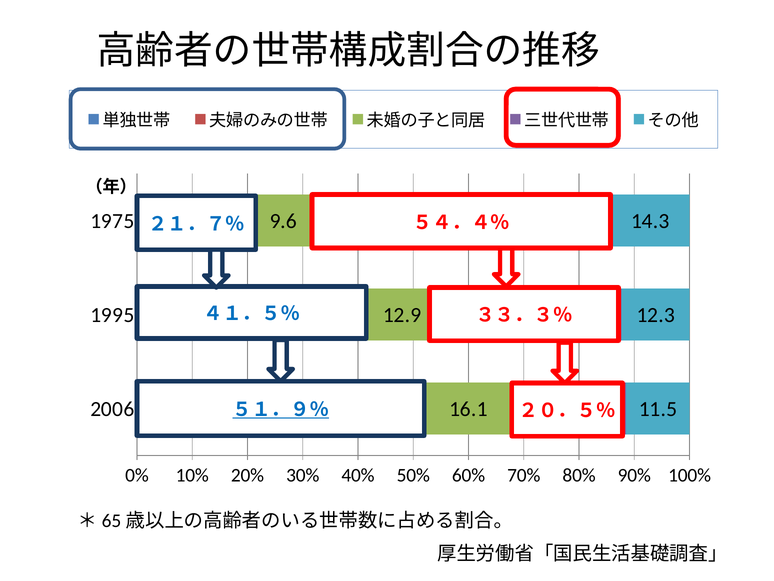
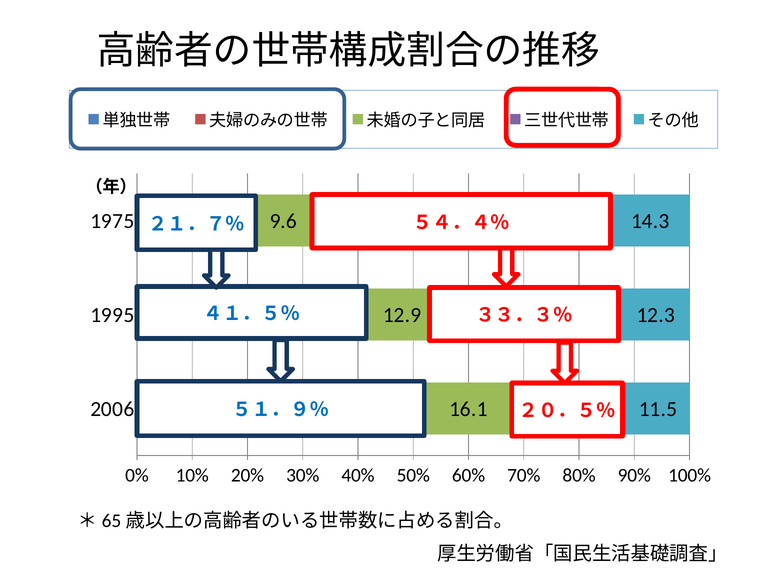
５１．９％ underline: present -> none
